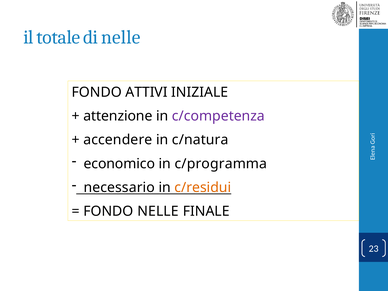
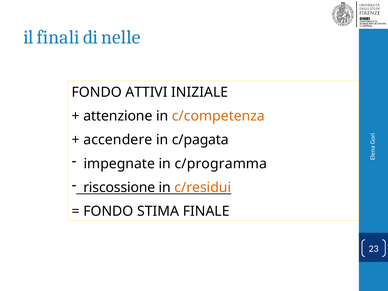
totale: totale -> finali
c/competenza colour: purple -> orange
c/natura: c/natura -> c/pagata
economico: economico -> impegnate
necessario: necessario -> riscossione
FONDO NELLE: NELLE -> STIMA
